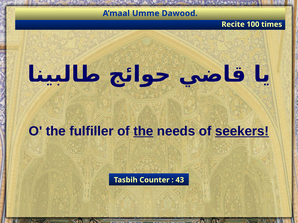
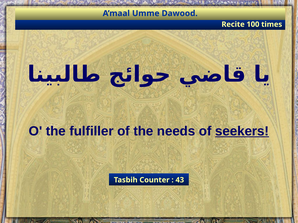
the at (143, 131) underline: present -> none
